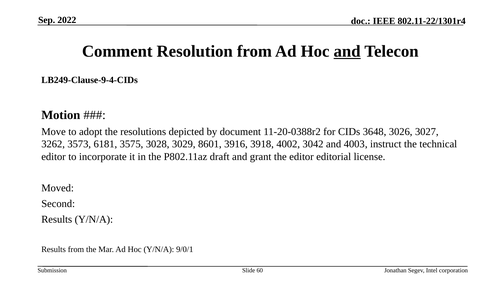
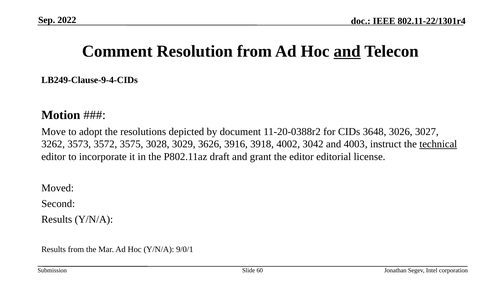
6181: 6181 -> 3572
8601: 8601 -> 3626
technical underline: none -> present
